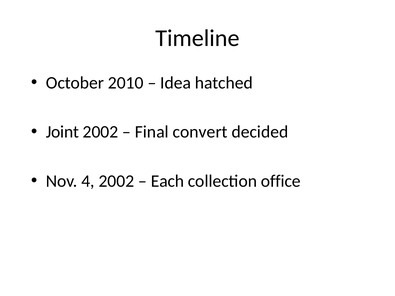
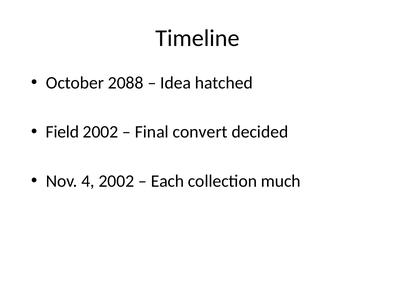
2010: 2010 -> 2088
Joint: Joint -> Field
office: office -> much
